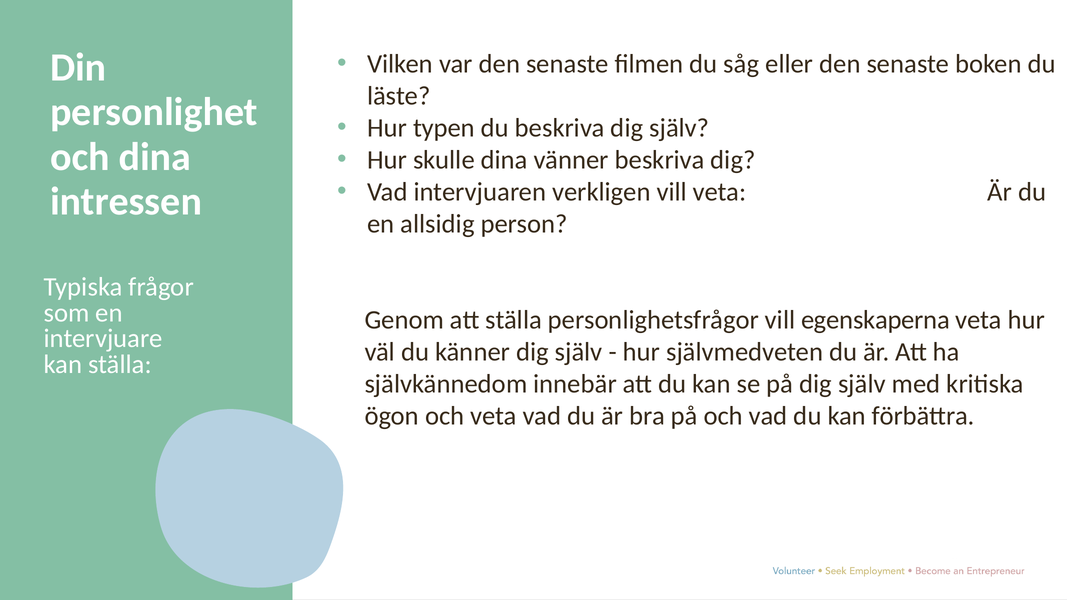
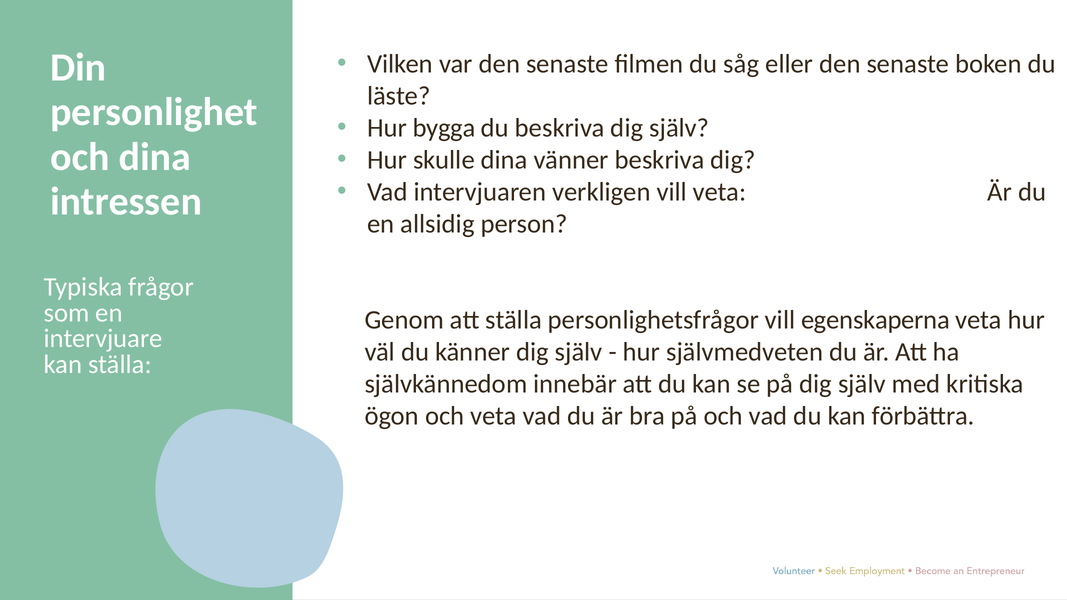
typen: typen -> bygga
